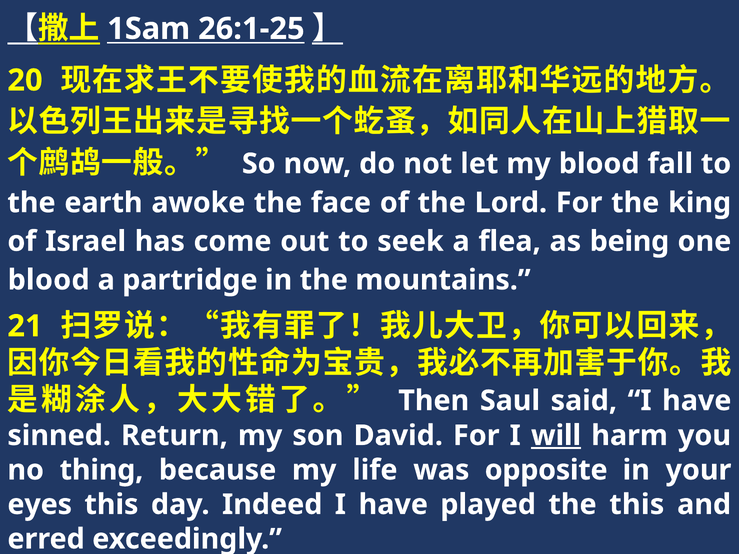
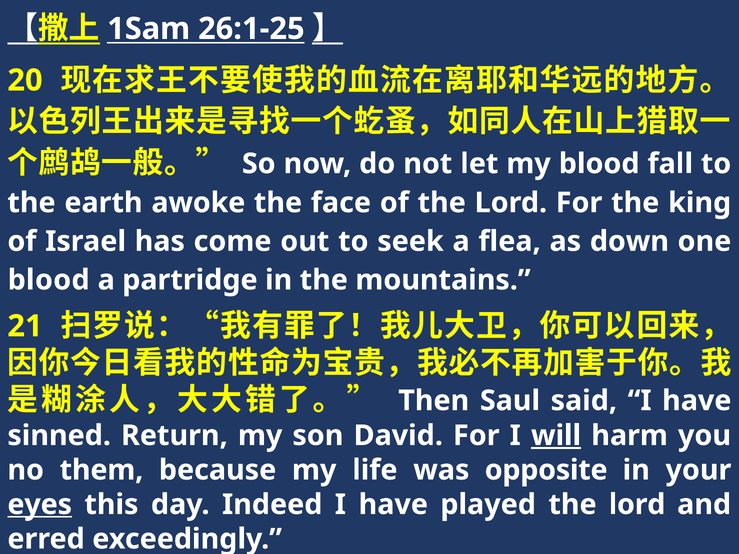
being: being -> down
thing: thing -> them
eyes underline: none -> present
played the this: this -> lord
